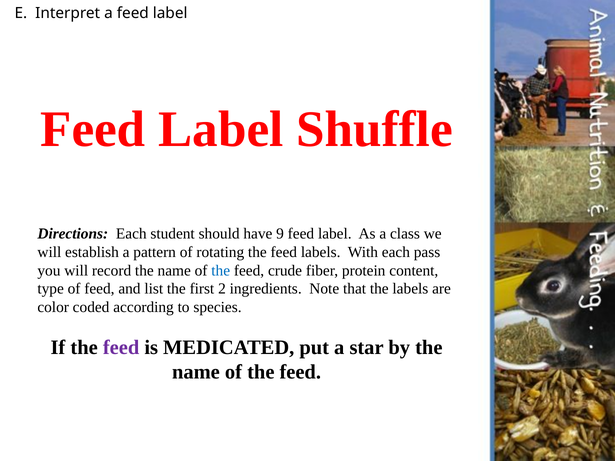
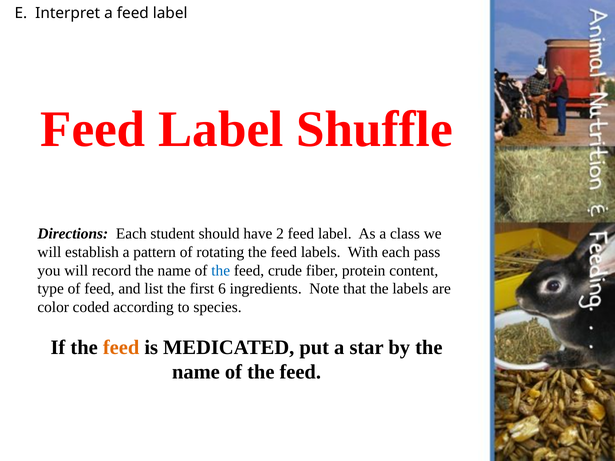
9: 9 -> 2
2: 2 -> 6
feed at (121, 348) colour: purple -> orange
